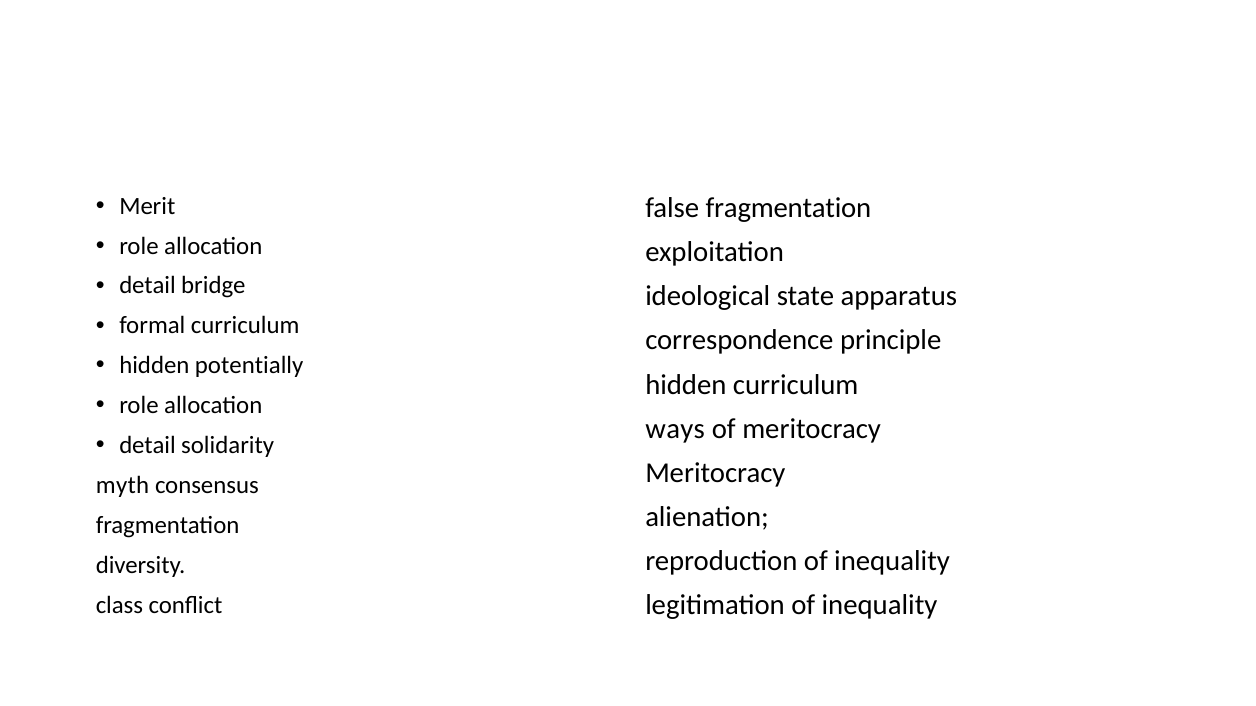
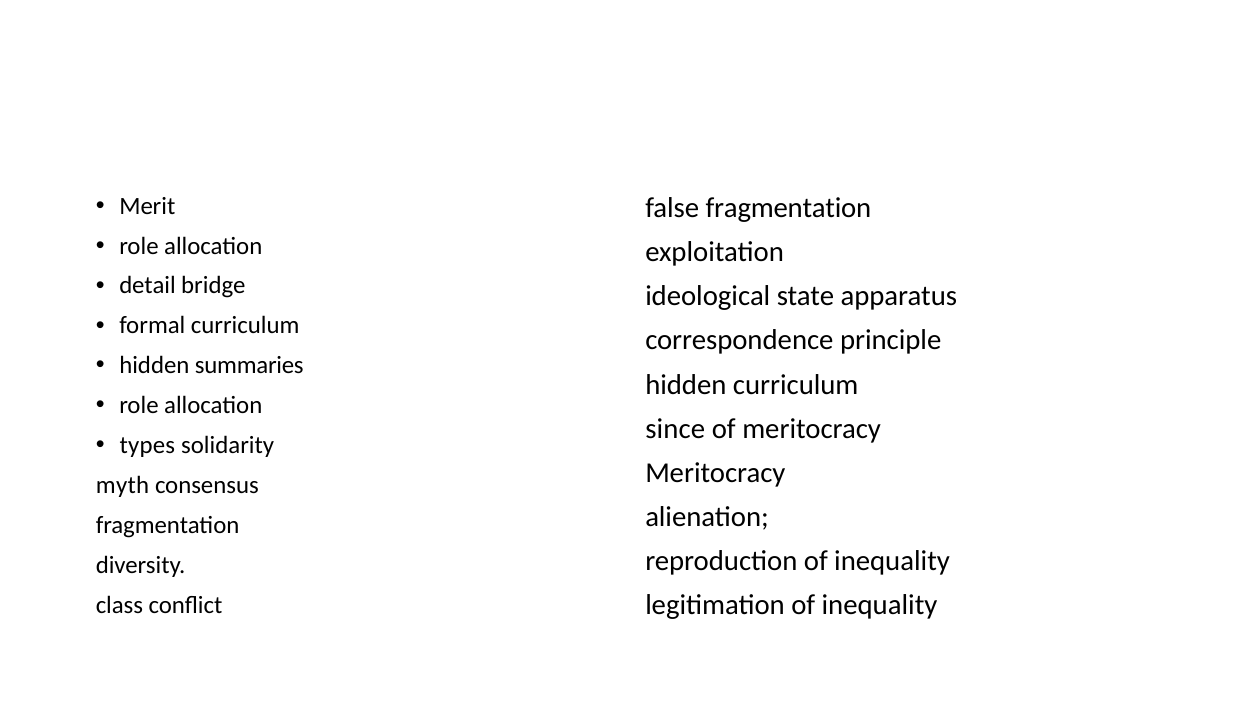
potentially: potentially -> summaries
ways: ways -> since
detail at (148, 446): detail -> types
